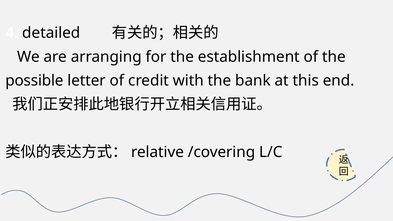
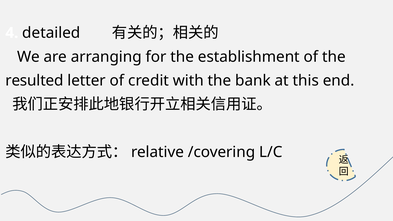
possible: possible -> resulted
